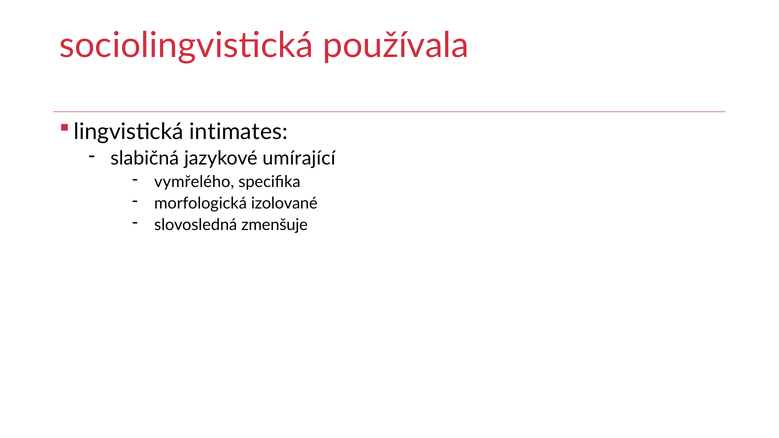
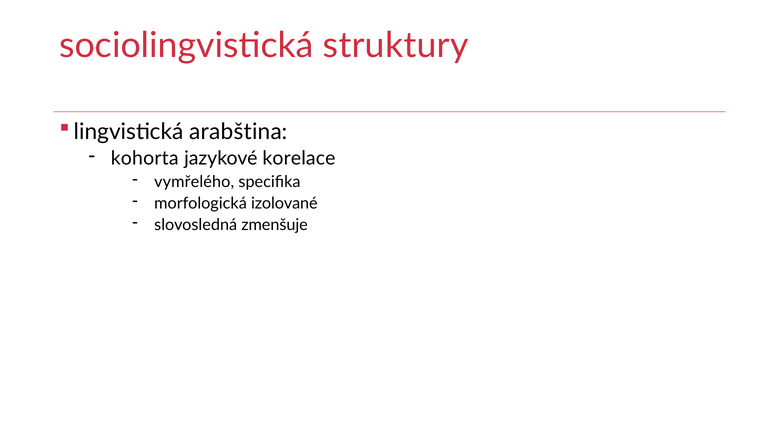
používala: používala -> struktury
intimates: intimates -> arabština
slabičná: slabičná -> kohorta
umírající: umírající -> korelace
